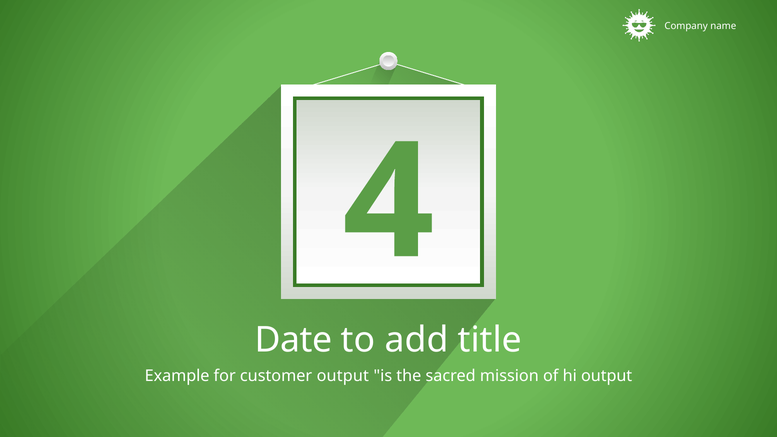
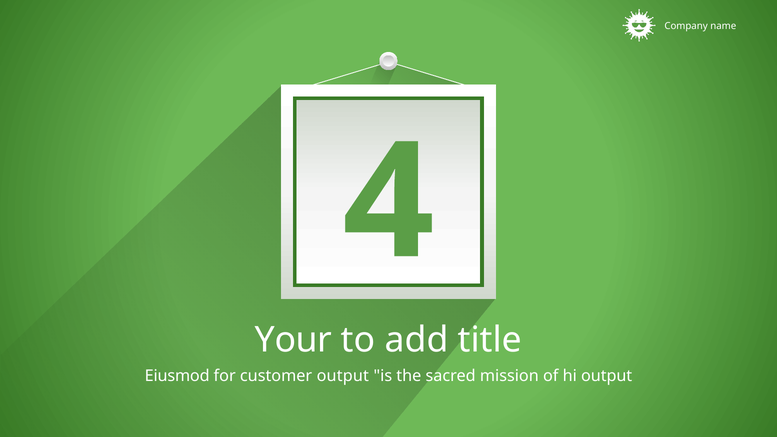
Date: Date -> Your
Example: Example -> Eiusmod
